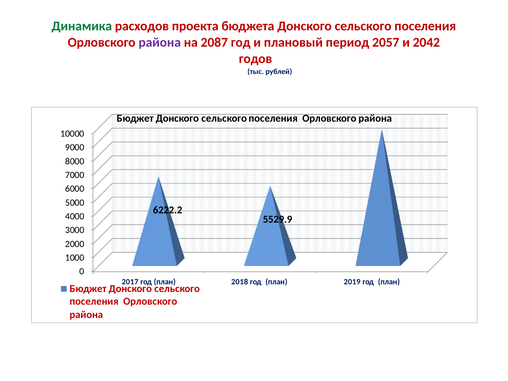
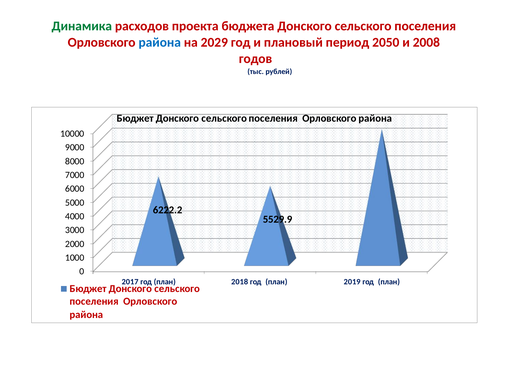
района at (160, 42) colour: purple -> blue
2087: 2087 -> 2029
2057: 2057 -> 2050
2042: 2042 -> 2008
